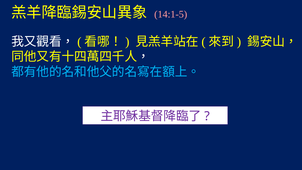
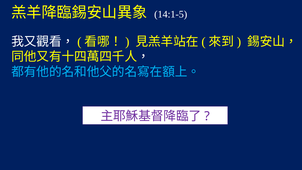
14:1-5 colour: pink -> white
